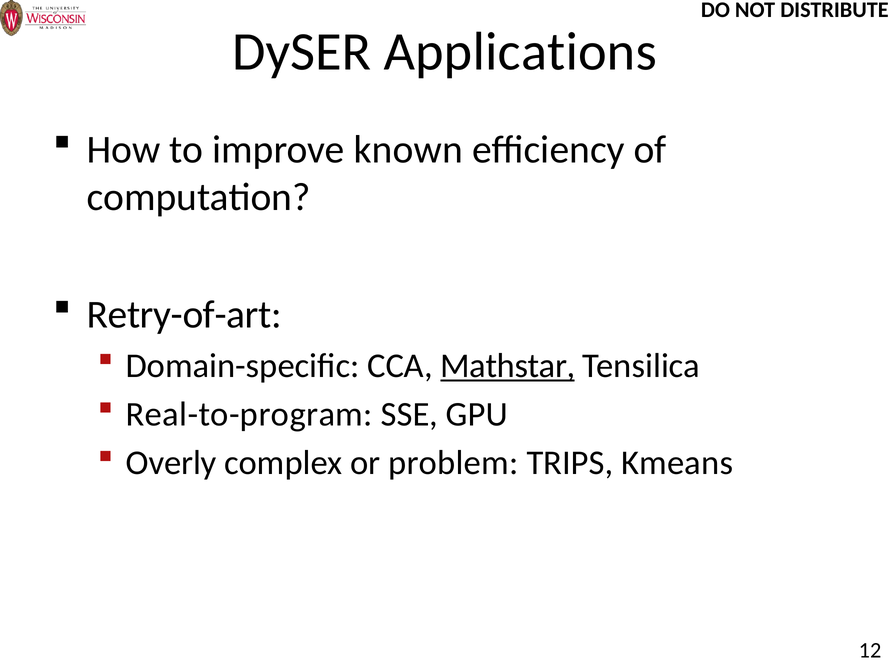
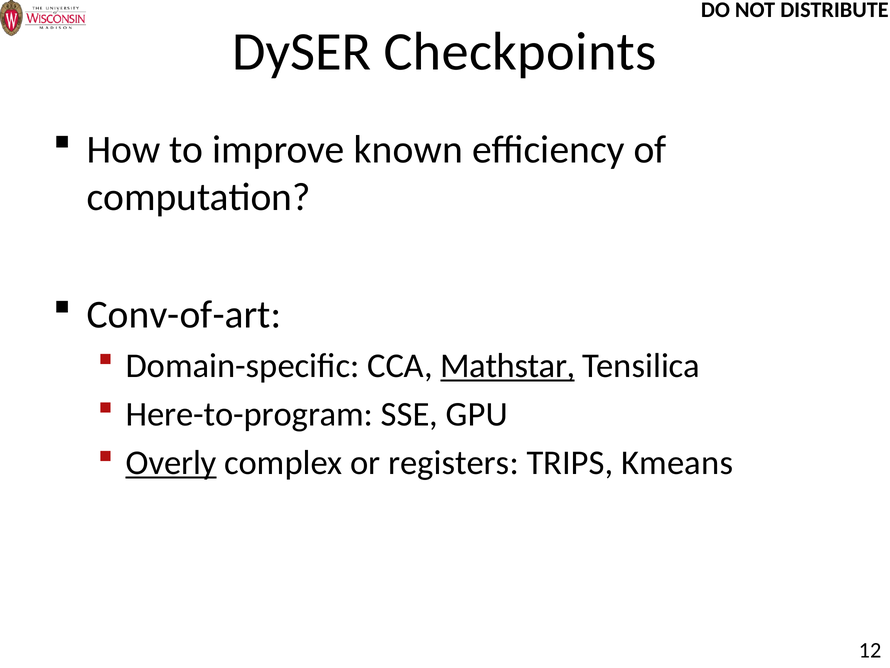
Applications: Applications -> Checkpoints
Retry-of-art: Retry-of-art -> Conv-of-art
Real-to-program: Real-to-program -> Here-to-program
Overly underline: none -> present
problem: problem -> registers
